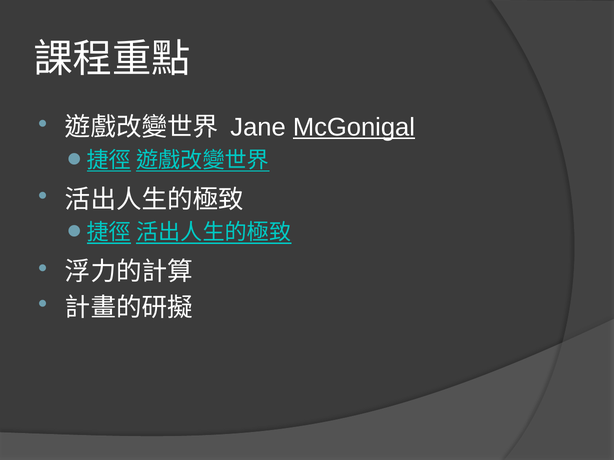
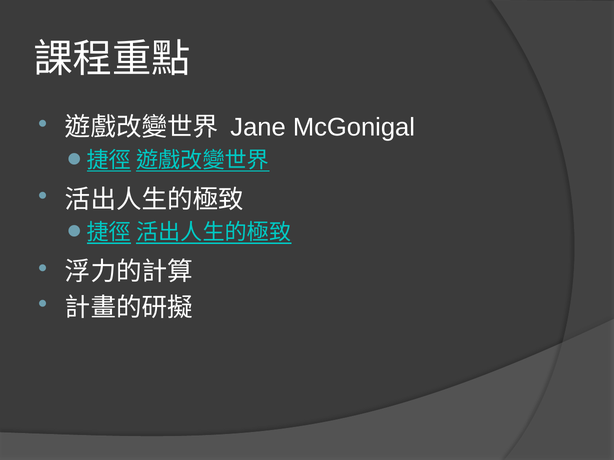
McGonigal underline: present -> none
